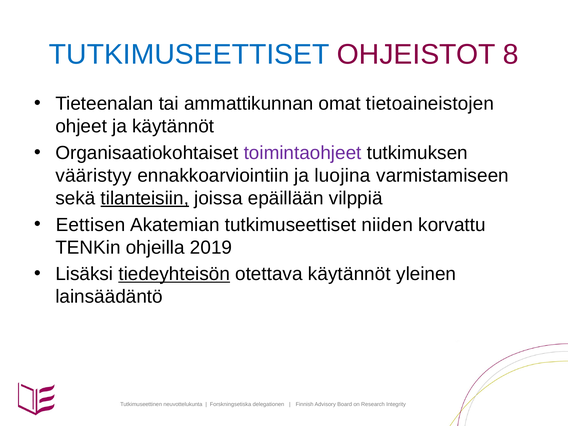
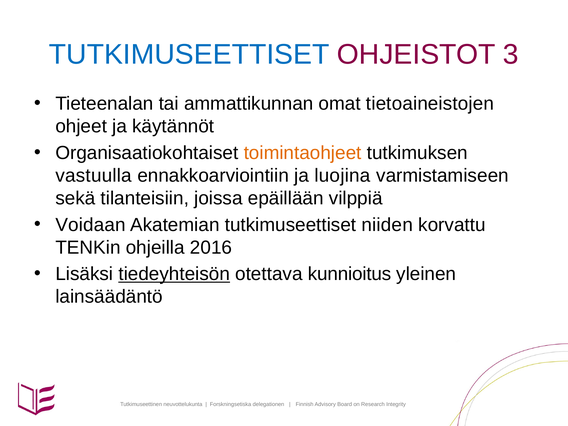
8: 8 -> 3
toimintaohjeet colour: purple -> orange
vääristyy: vääristyy -> vastuulla
tilanteisiin underline: present -> none
Eettisen: Eettisen -> Voidaan
2019: 2019 -> 2016
otettava käytännöt: käytännöt -> kunnioitus
